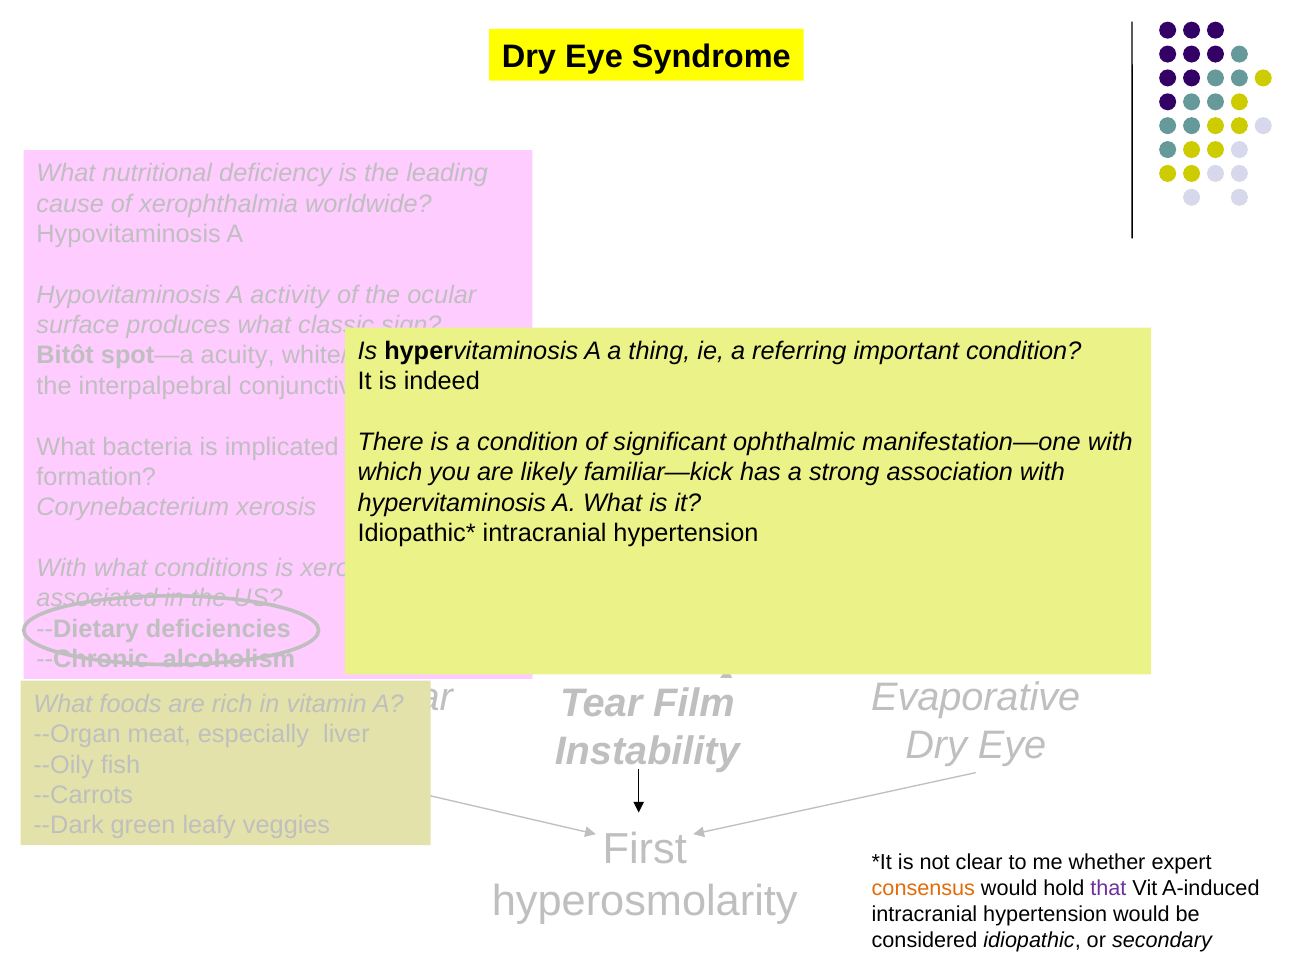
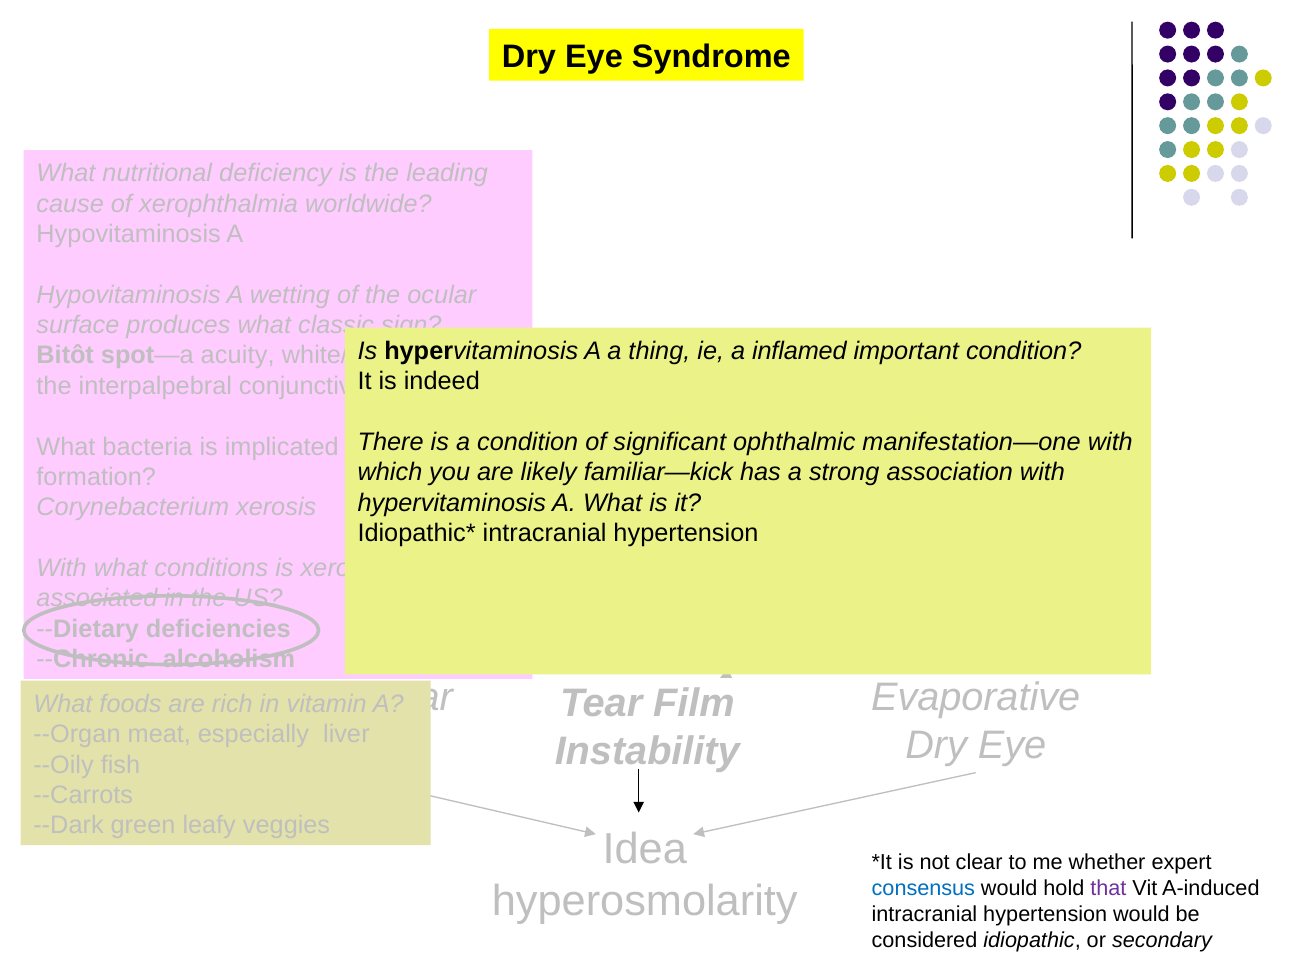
activity: activity -> wetting
referring: referring -> inflamed
First: First -> Idea
consensus colour: orange -> blue
